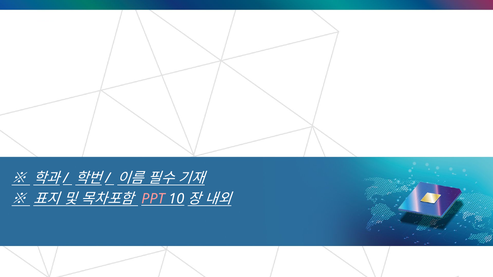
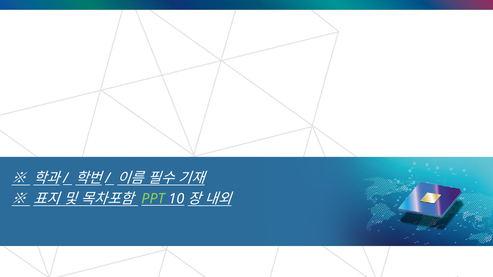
PPT colour: pink -> light green
